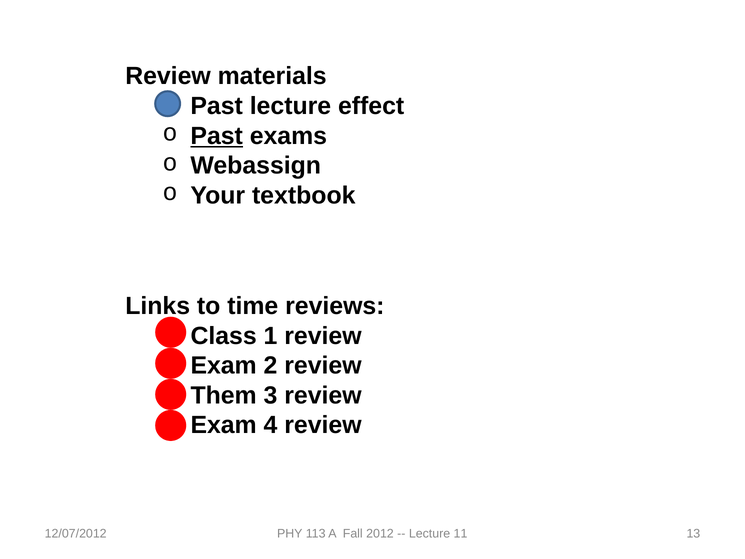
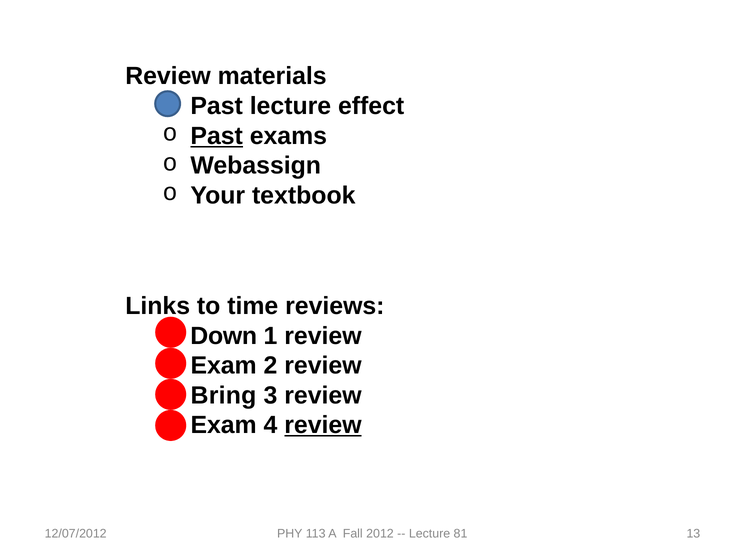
Class: Class -> Down
Them: Them -> Bring
review at (323, 425) underline: none -> present
11: 11 -> 81
